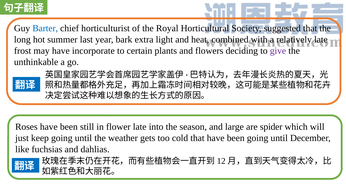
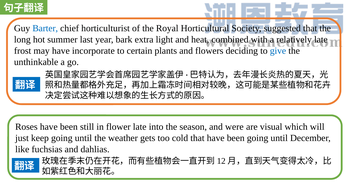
give colour: purple -> blue
large: large -> were
spider: spider -> visual
